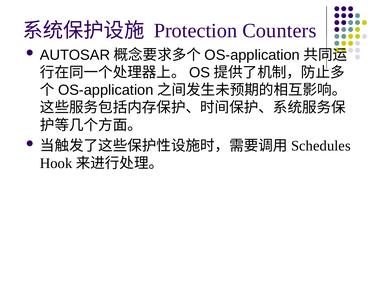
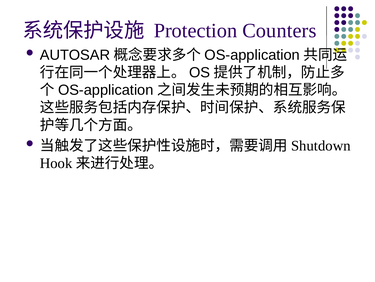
Schedules: Schedules -> Shutdown
